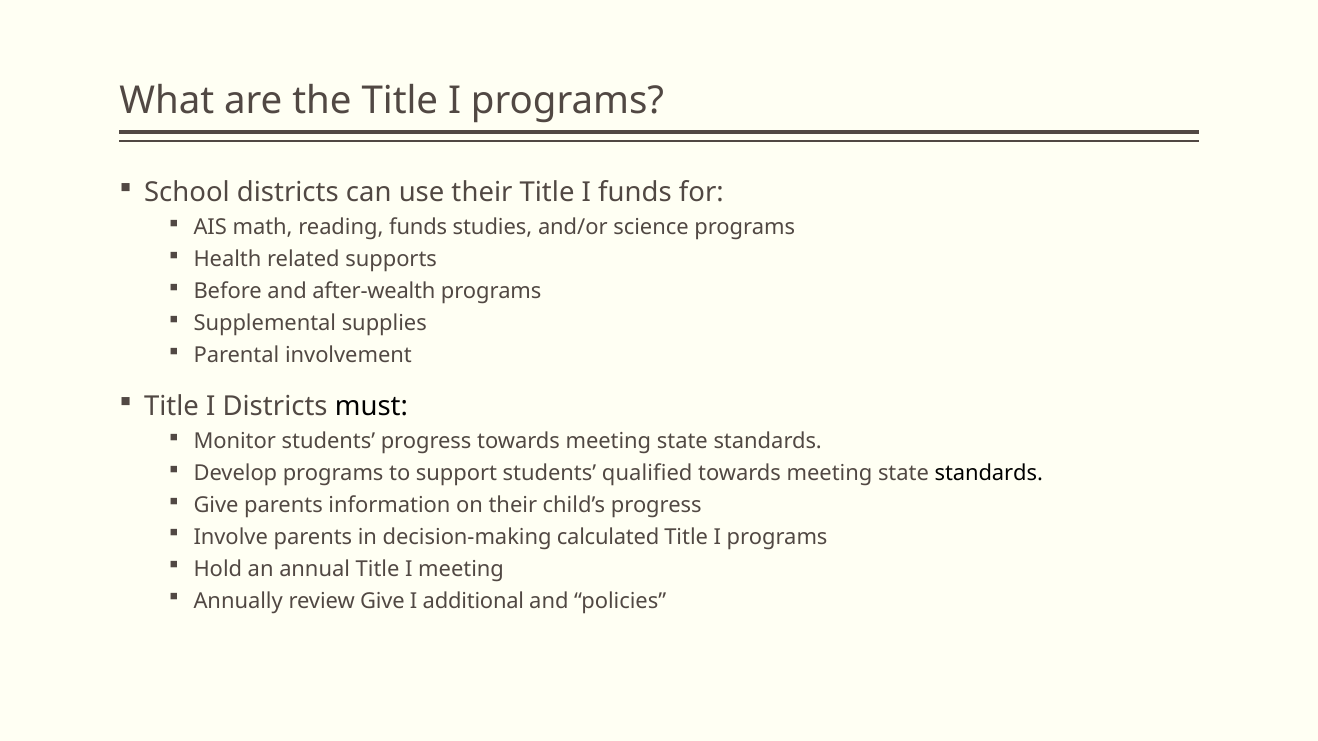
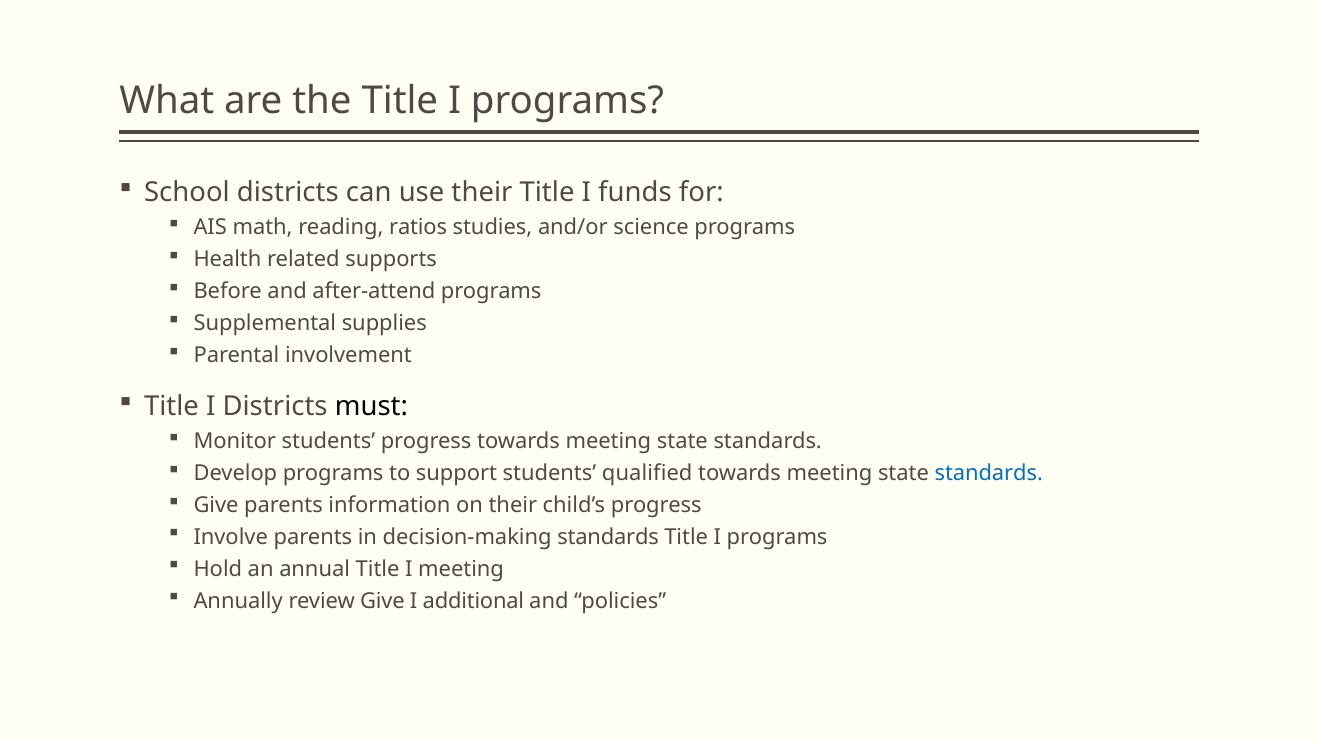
reading funds: funds -> ratios
after-wealth: after-wealth -> after-attend
standards at (989, 473) colour: black -> blue
decision-making calculated: calculated -> standards
